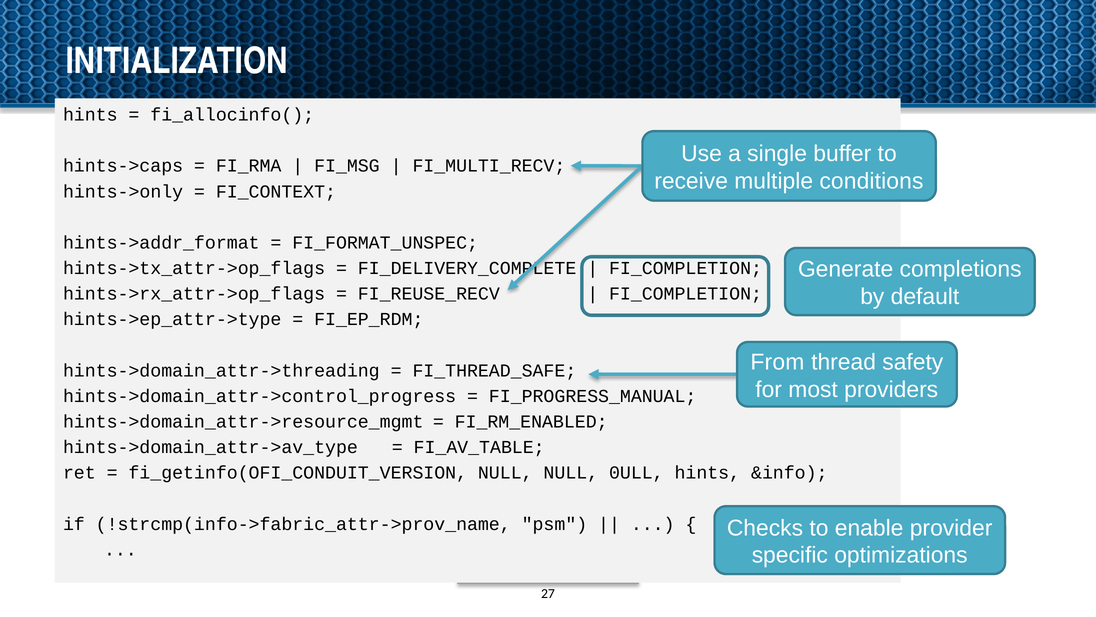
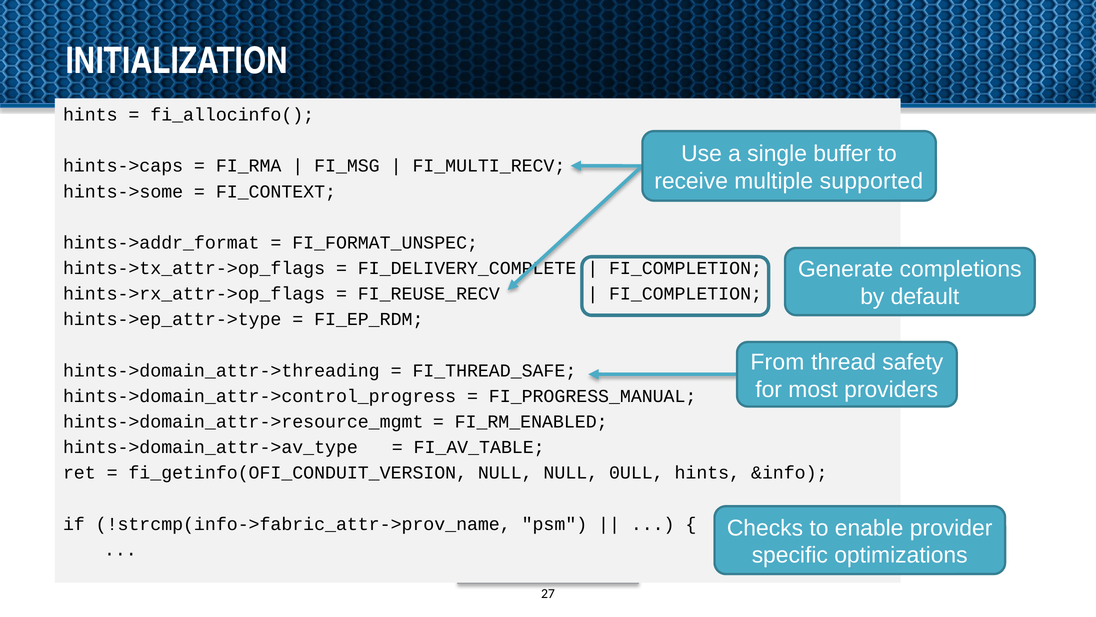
conditions: conditions -> supported
hints->only: hints->only -> hints->some
